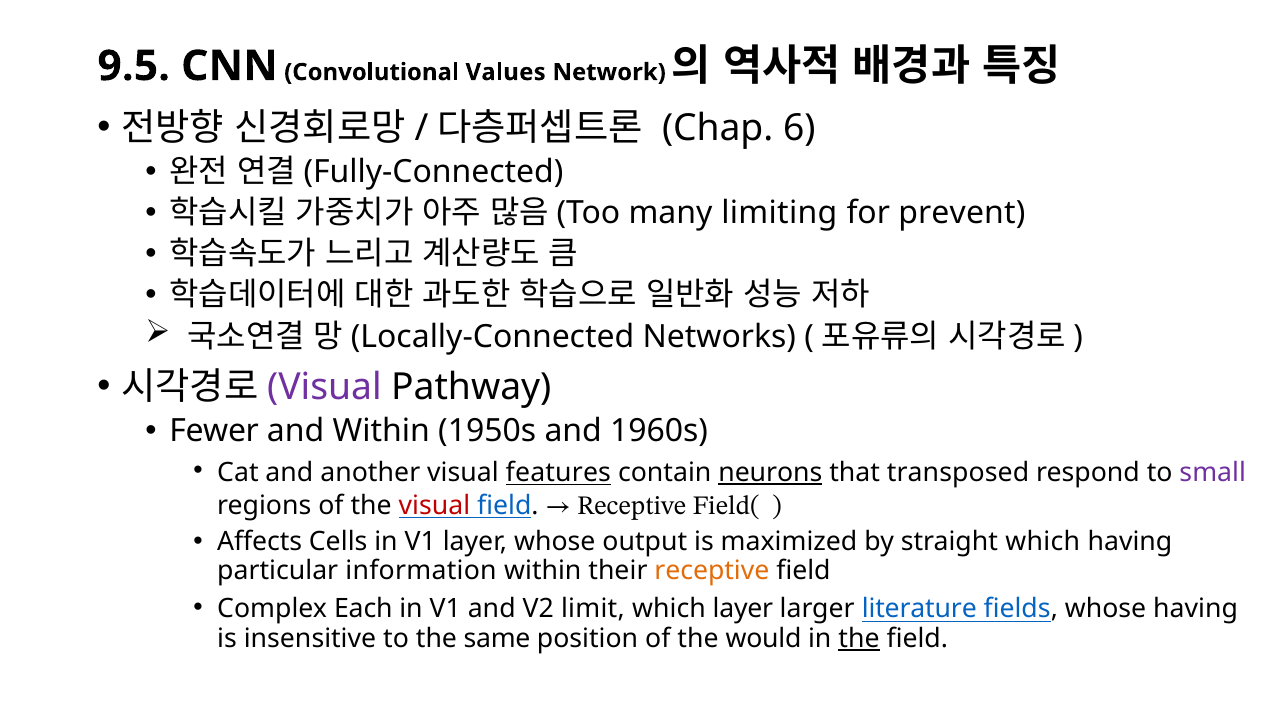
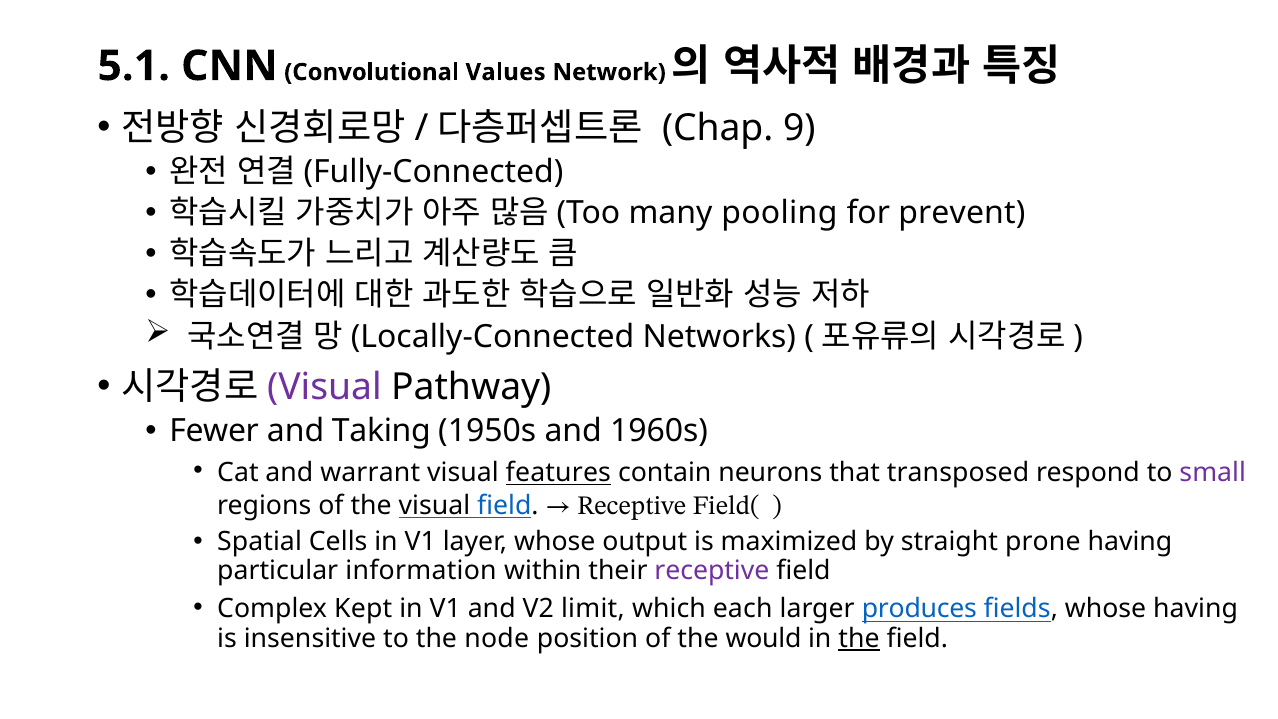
9.5: 9.5 -> 5.1
6: 6 -> 9
limiting: limiting -> pooling
and Within: Within -> Taking
another: another -> warrant
neurons underline: present -> none
visual at (434, 505) colour: red -> black
Affects: Affects -> Spatial
straight which: which -> prone
receptive at (712, 570) colour: orange -> purple
Each: Each -> Kept
which layer: layer -> each
literature: literature -> produces
same: same -> node
